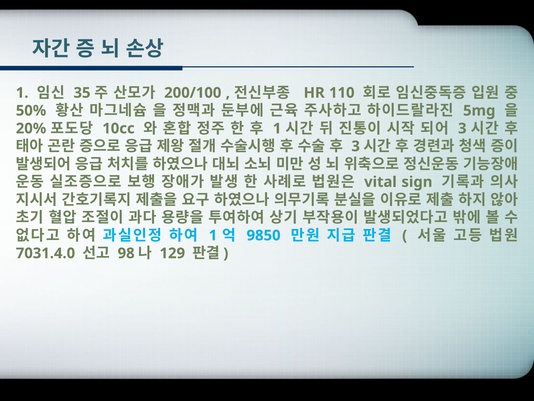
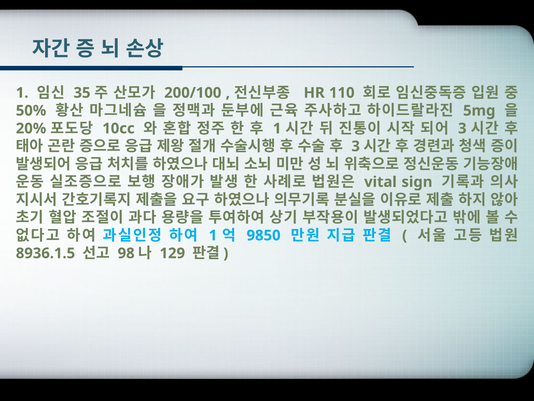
7031.4.0: 7031.4.0 -> 8936.1.5
